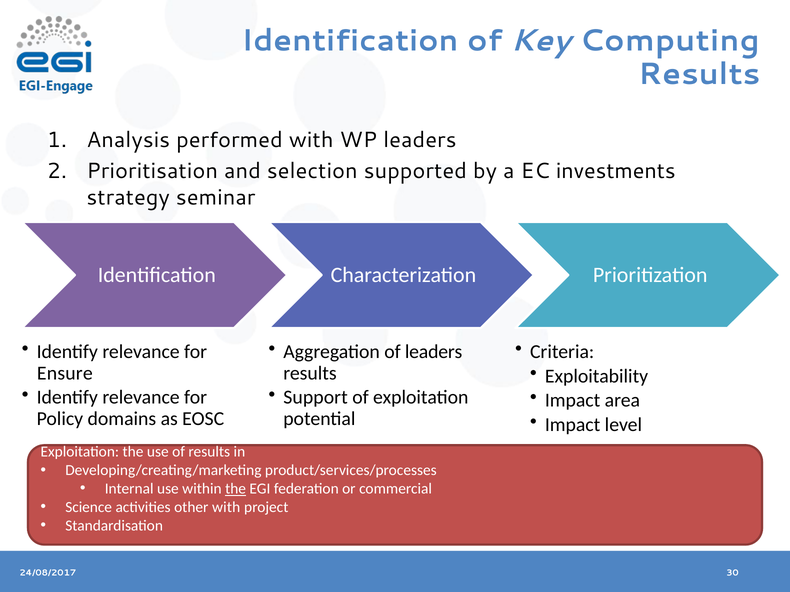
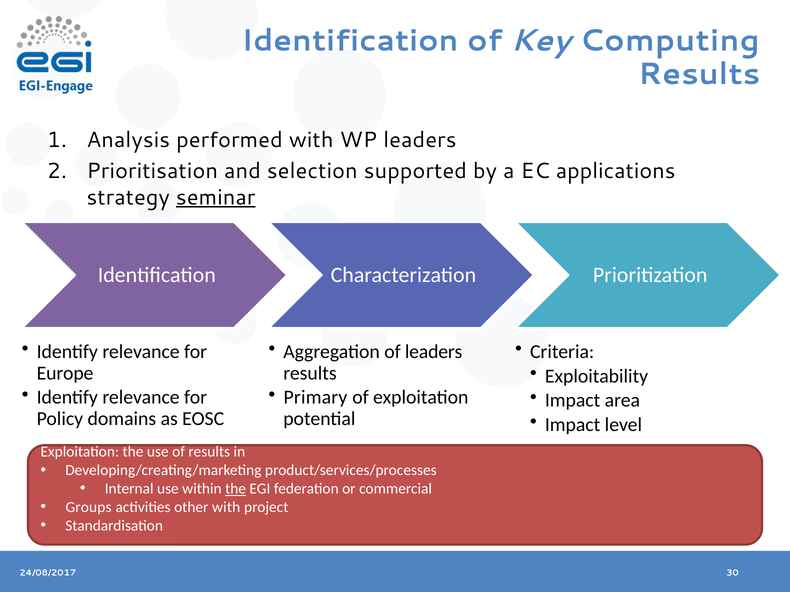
investments: investments -> applications
seminar underline: none -> present
Ensure: Ensure -> Europe
Support: Support -> Primary
Science: Science -> Groups
